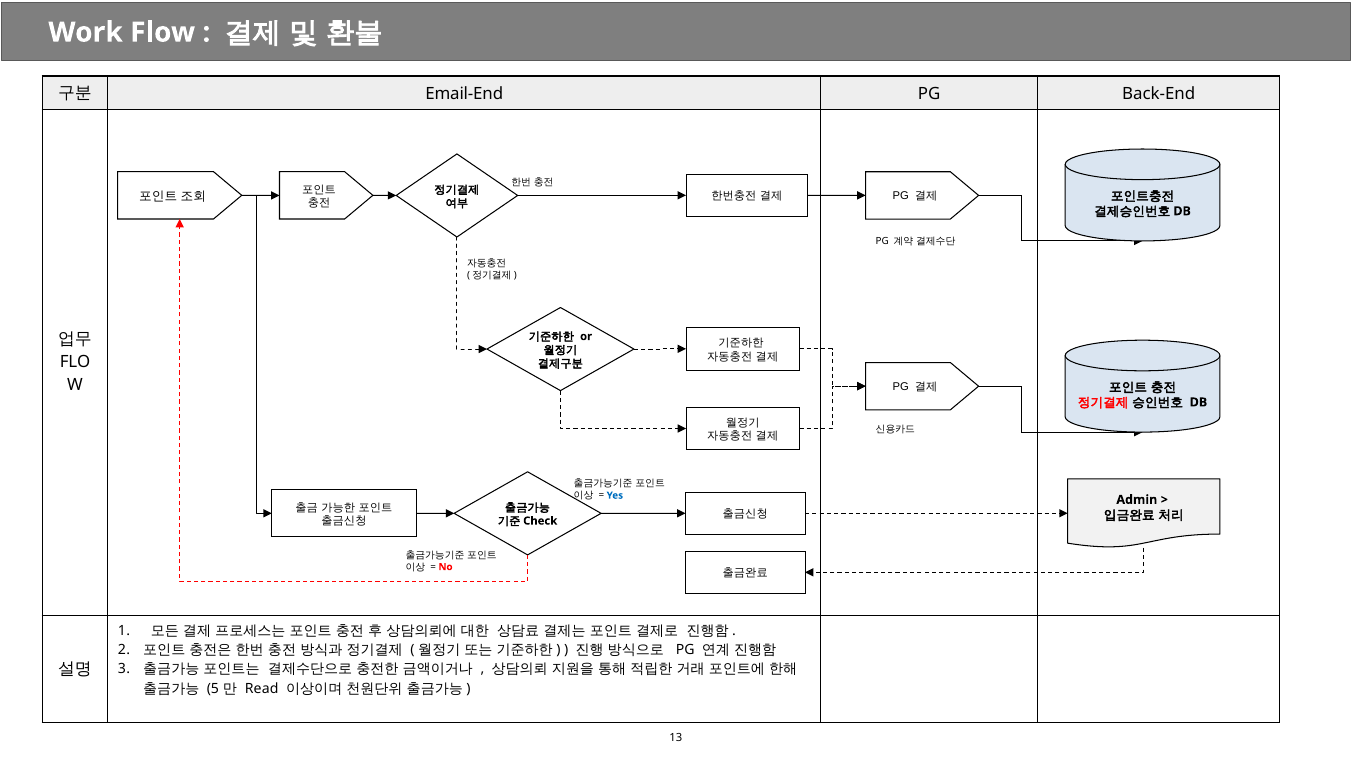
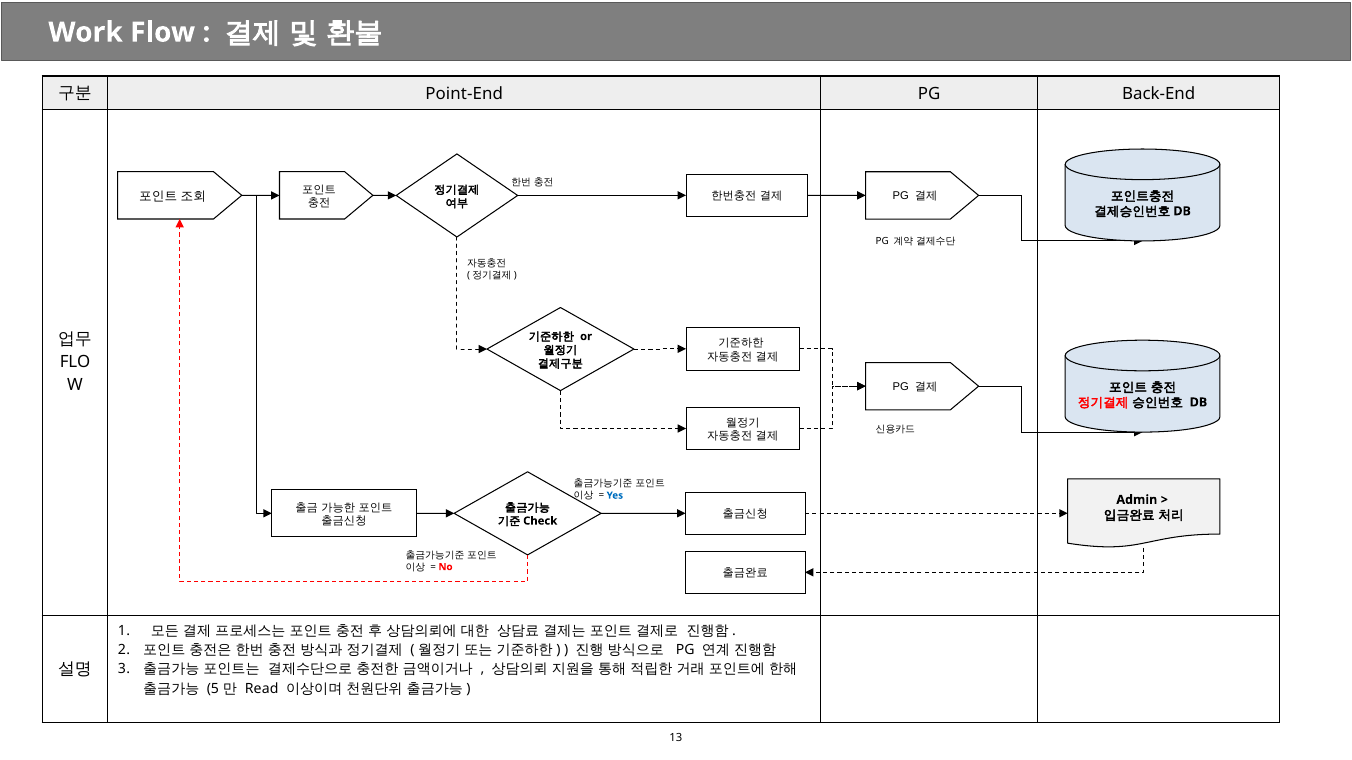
Email-End: Email-End -> Point-End
